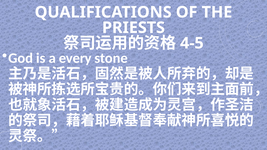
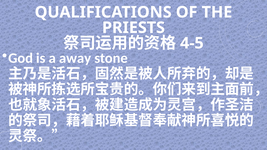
every: every -> away
